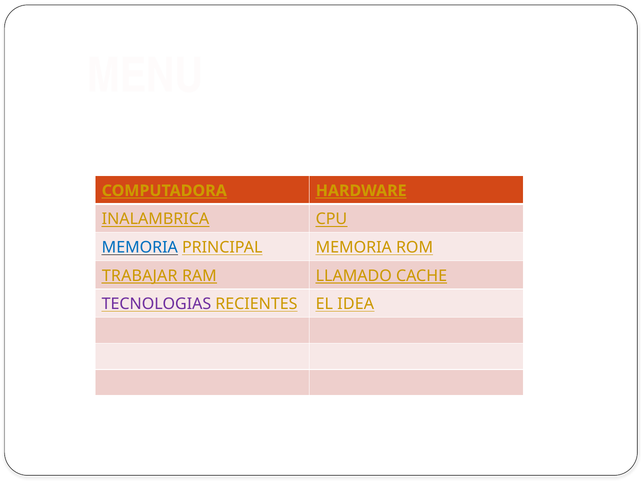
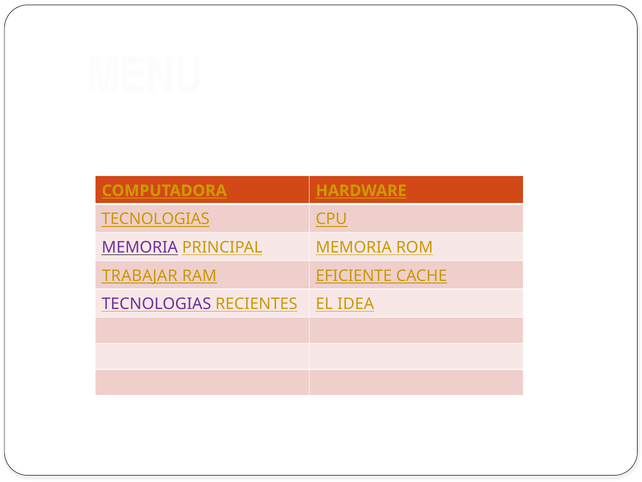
INALAMBRICA at (155, 219): INALAMBRICA -> TECNOLOGIAS
MEMORIA at (140, 247) colour: blue -> purple
LLAMADO: LLAMADO -> EFICIENTE
